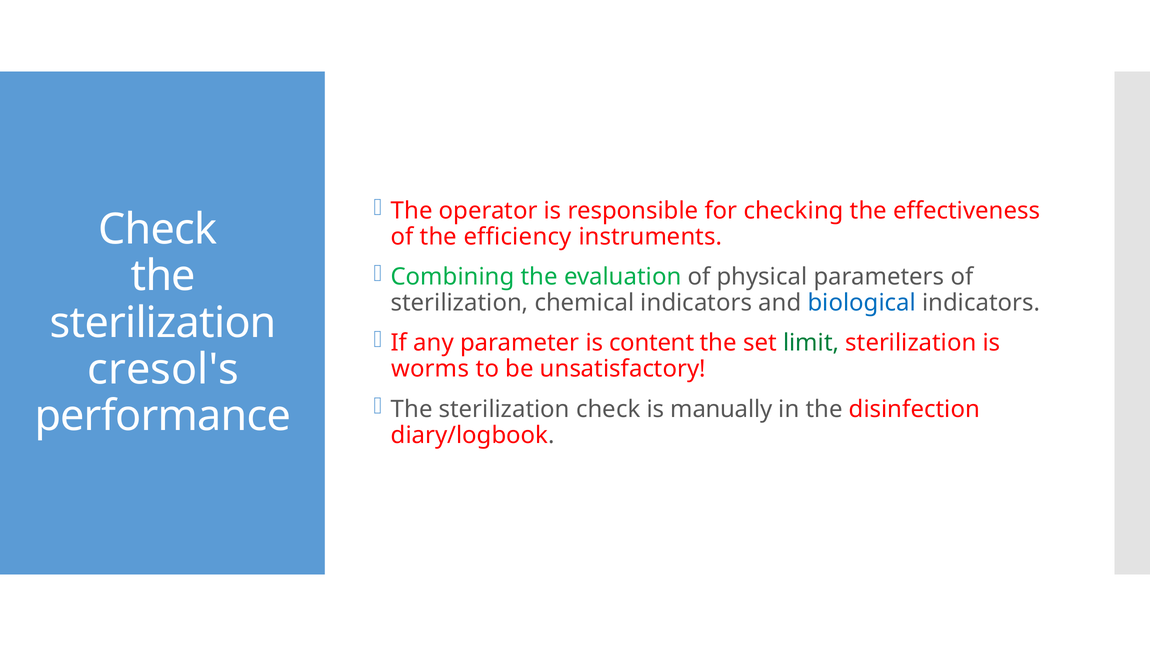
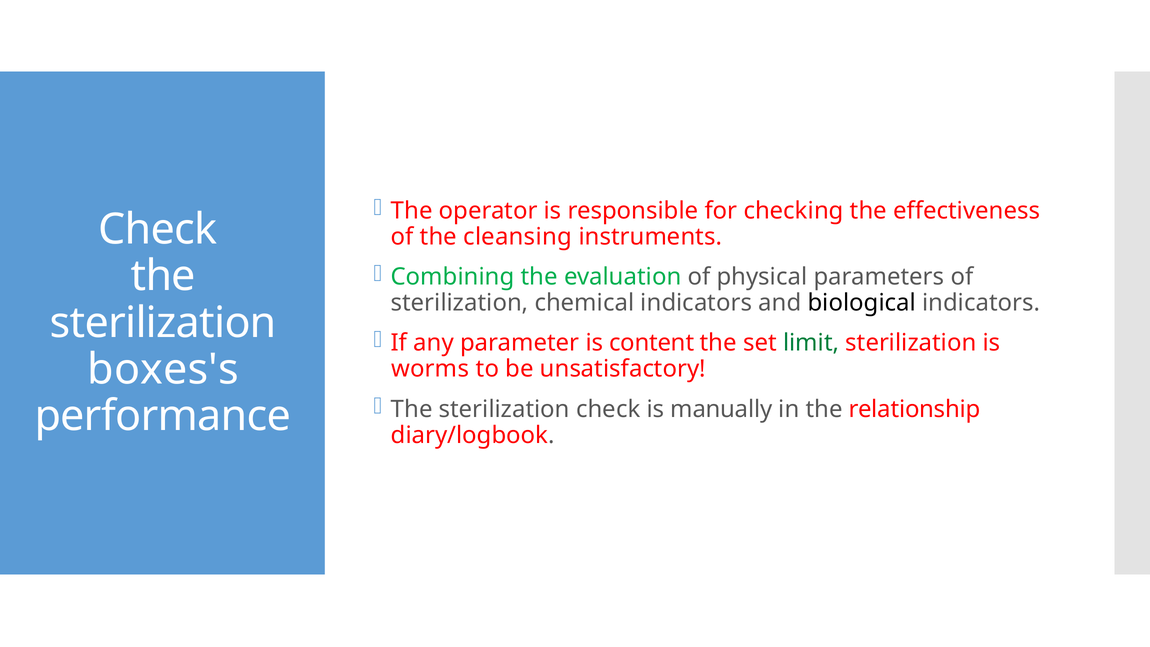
efficiency: efficiency -> cleansing
biological colour: blue -> black
cresol's: cresol's -> boxes's
disinfection: disinfection -> relationship
